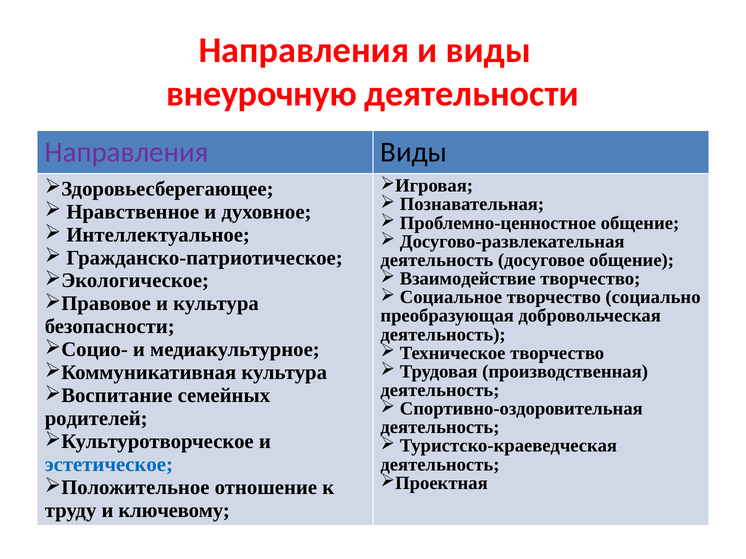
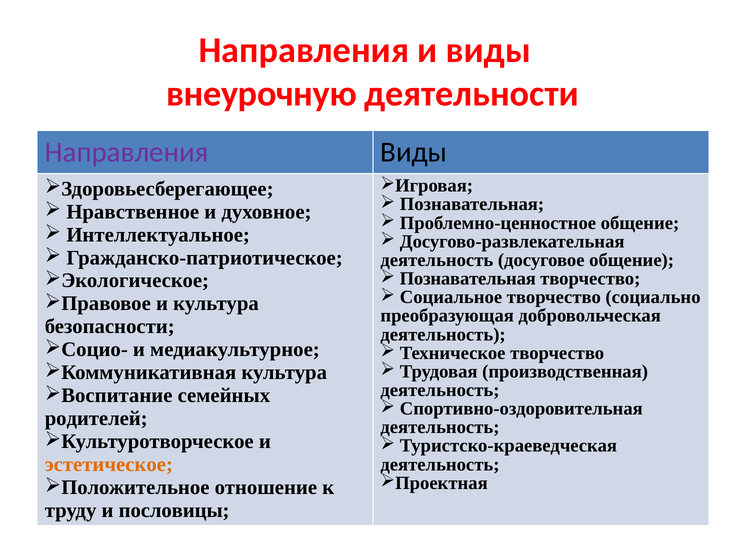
Взаимодействие at (468, 279): Взаимодействие -> Познавательная
эстетическое colour: blue -> orange
ключевому: ключевому -> пословицы
